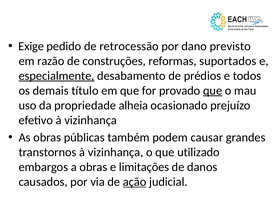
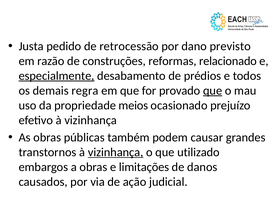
Exige: Exige -> Justa
suportados: suportados -> relacionado
título: título -> regra
alheia: alheia -> meios
vizinhança at (116, 152) underline: none -> present
ação underline: present -> none
